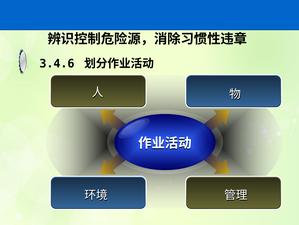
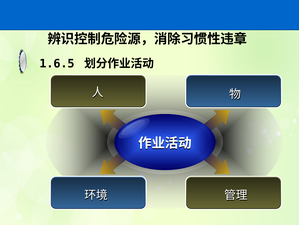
3.4.6: 3.4.6 -> 1.6.5
